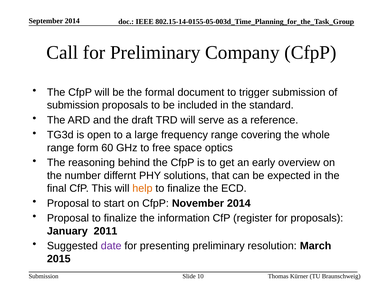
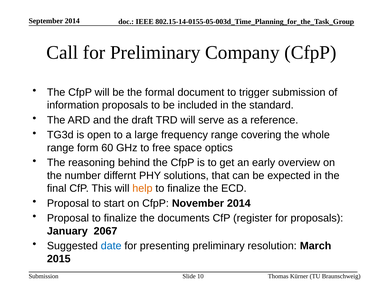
submission at (73, 105): submission -> information
information: information -> documents
2011: 2011 -> 2067
date colour: purple -> blue
